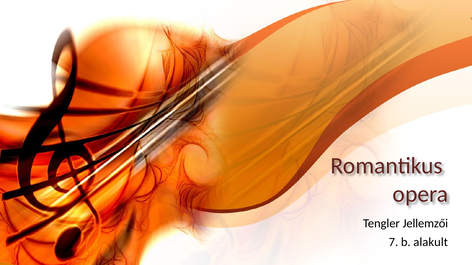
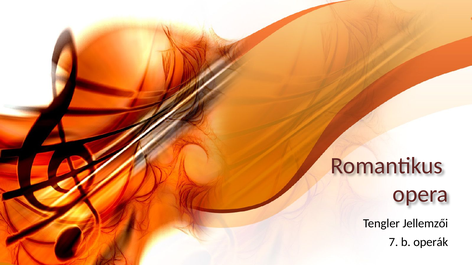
alakult: alakult -> operák
